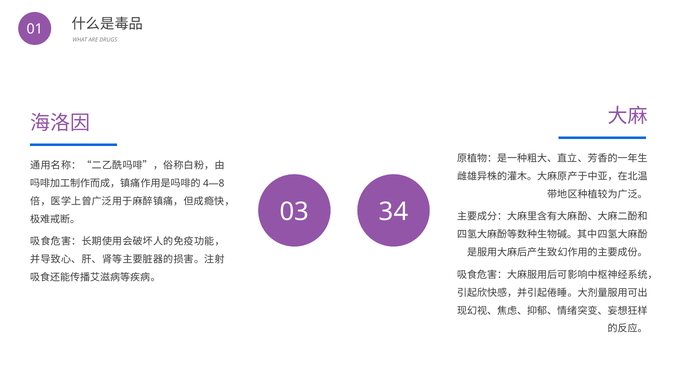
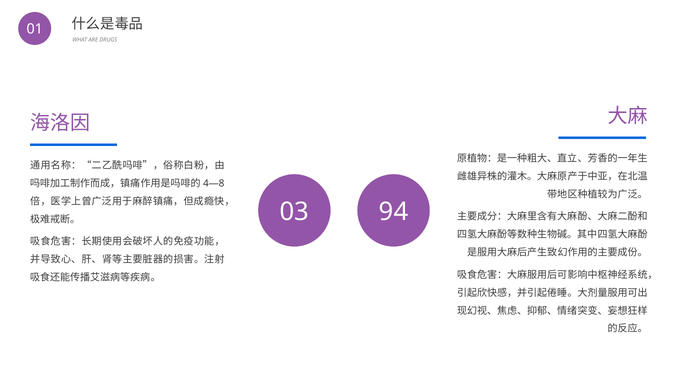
34: 34 -> 94
